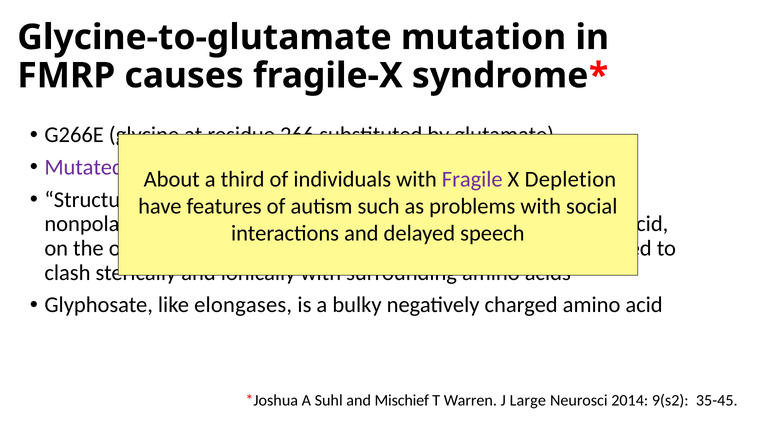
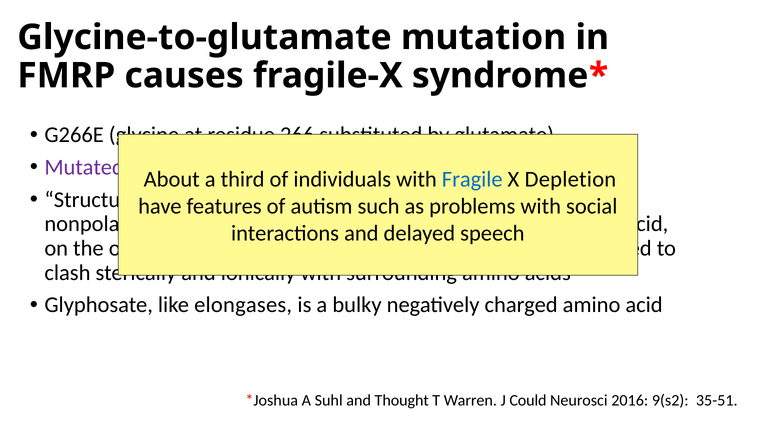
Fragile colour: purple -> blue
Mischief: Mischief -> Thought
J Large: Large -> Could
2014: 2014 -> 2016
35-45: 35-45 -> 35-51
